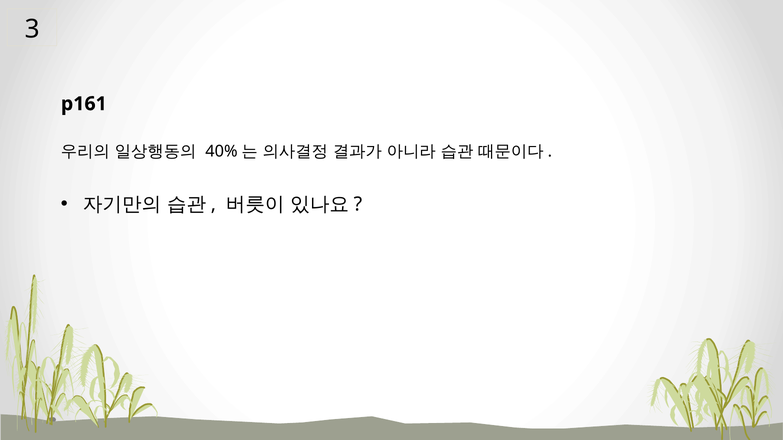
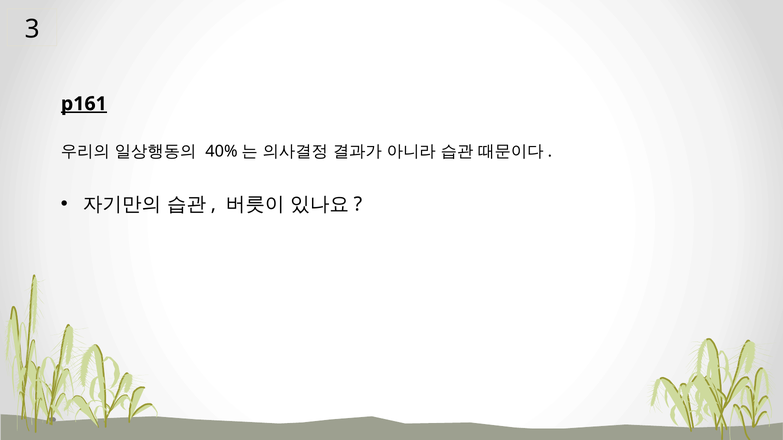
p161 underline: none -> present
